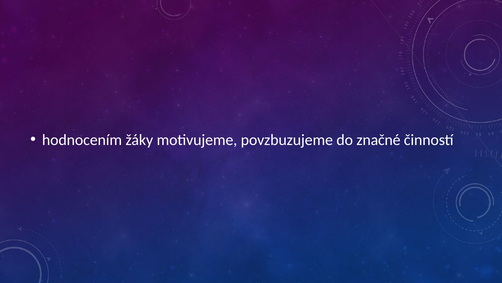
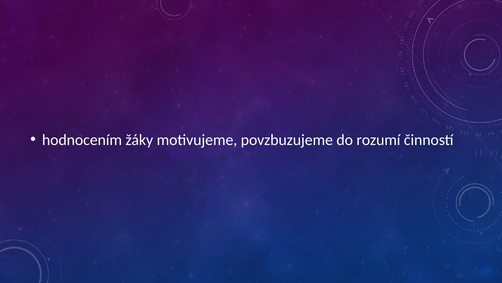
značné: značné -> rozumí
